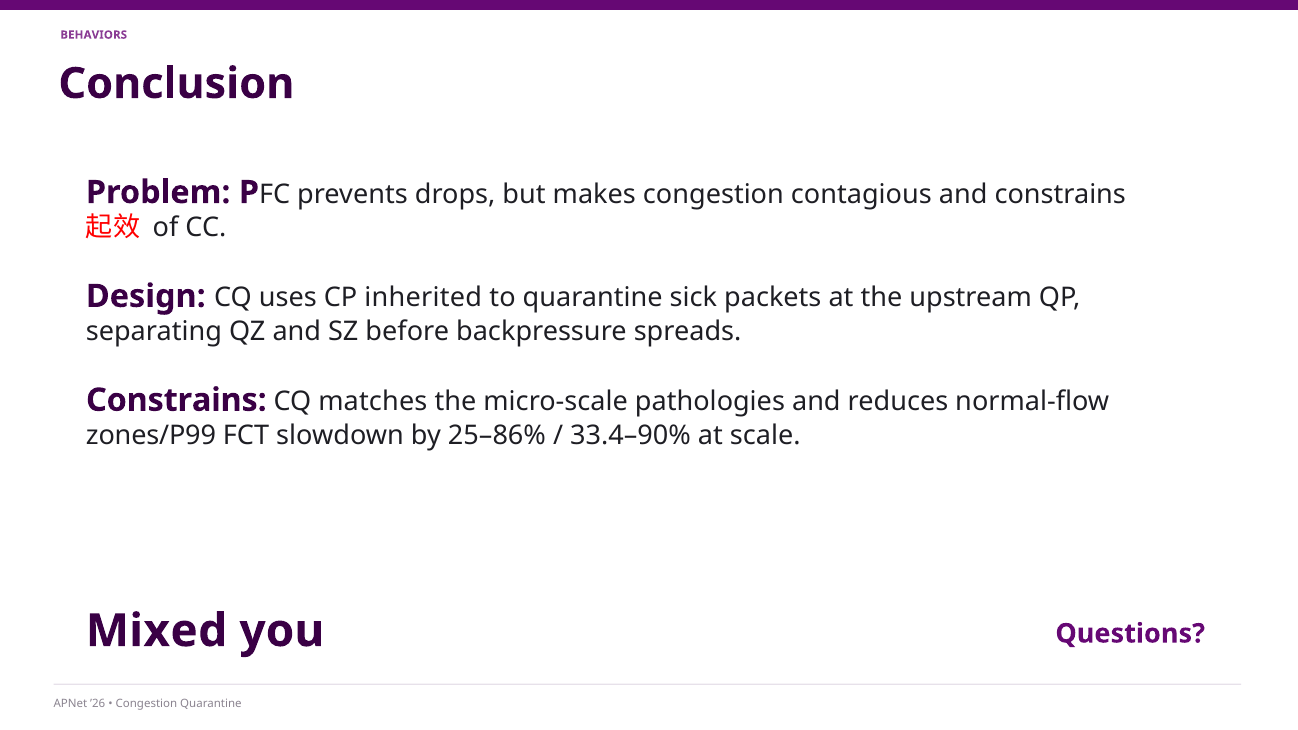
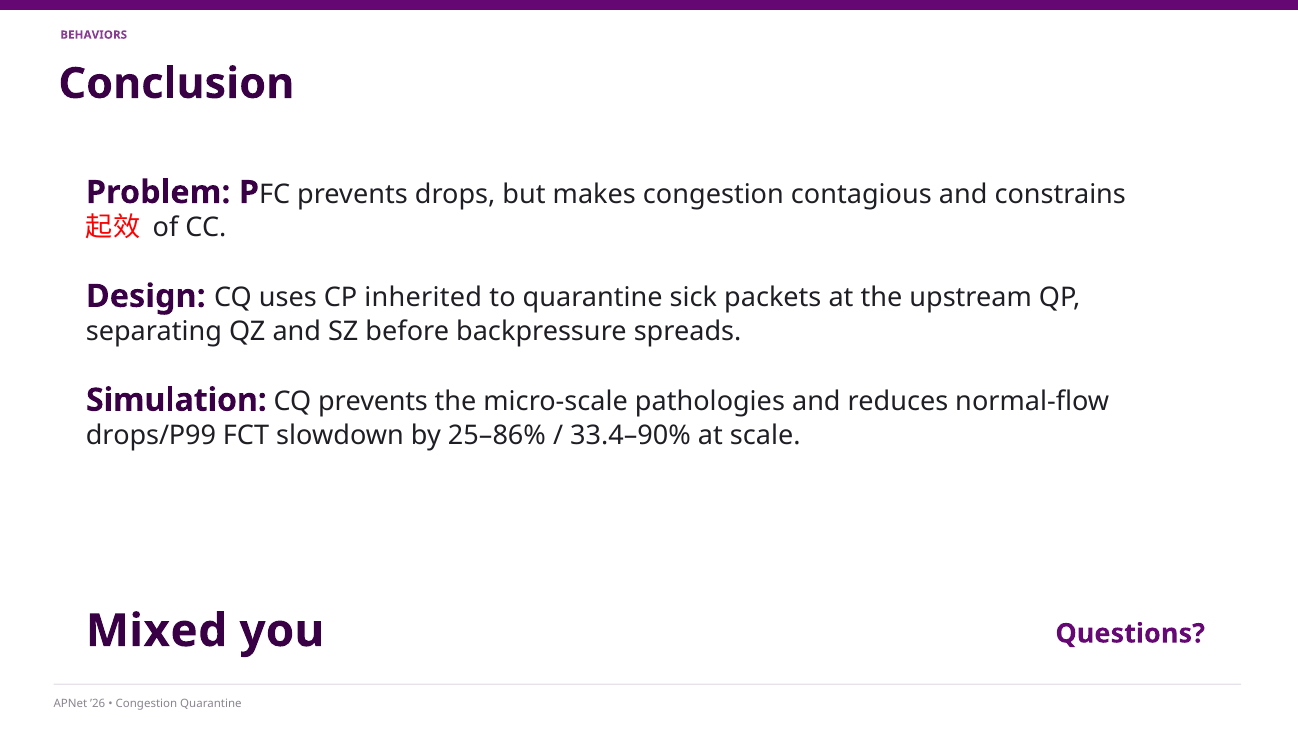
Constrains at (176, 400): Constrains -> Simulation
CQ matches: matches -> prevents
zones/P99: zones/P99 -> drops/P99
